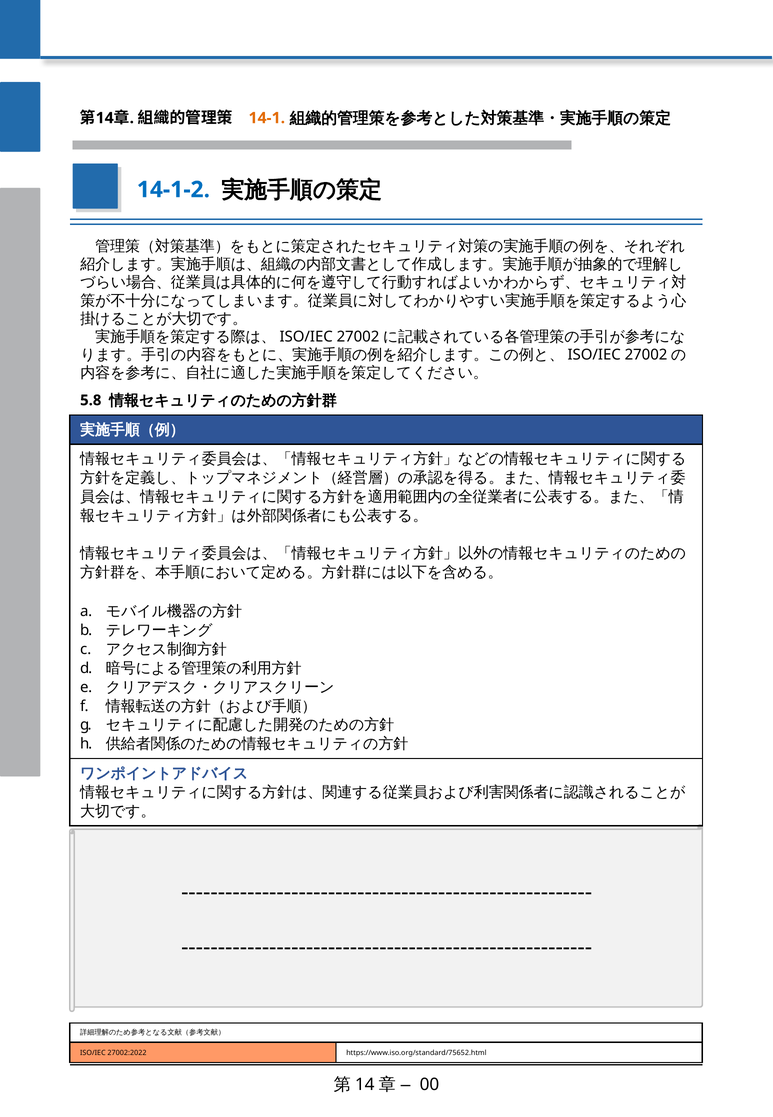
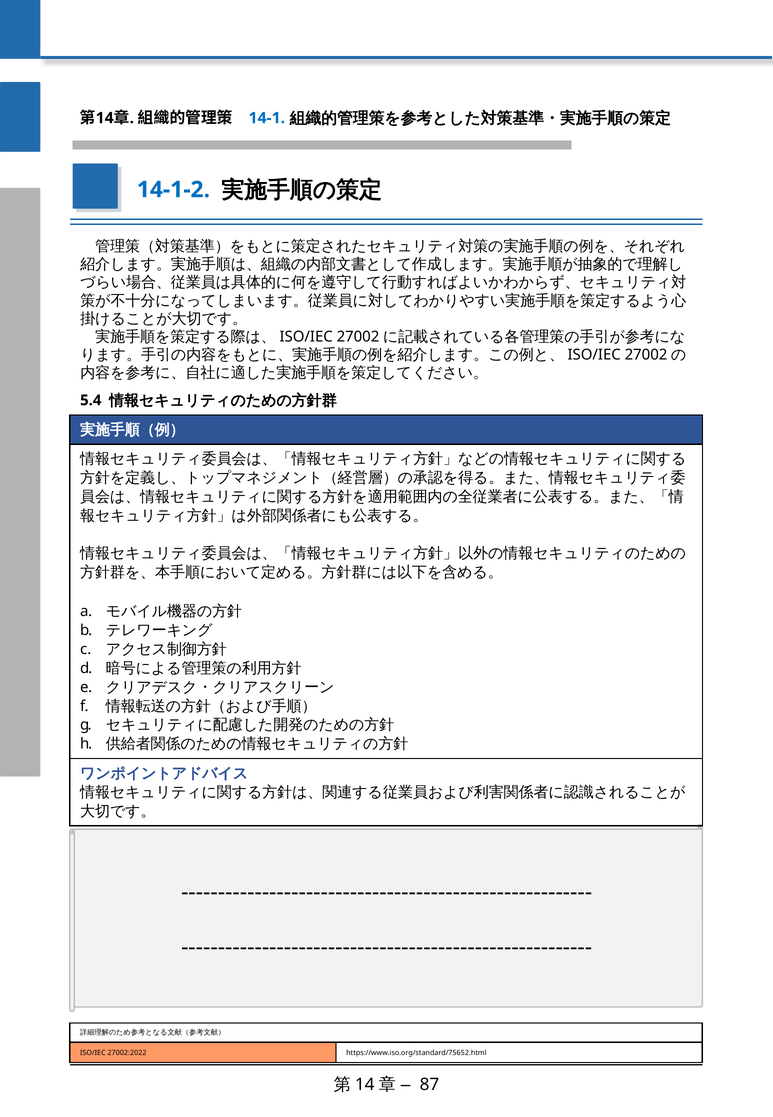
14-1 colour: orange -> blue
5.8: 5.8 -> 5.4
00: 00 -> 87
